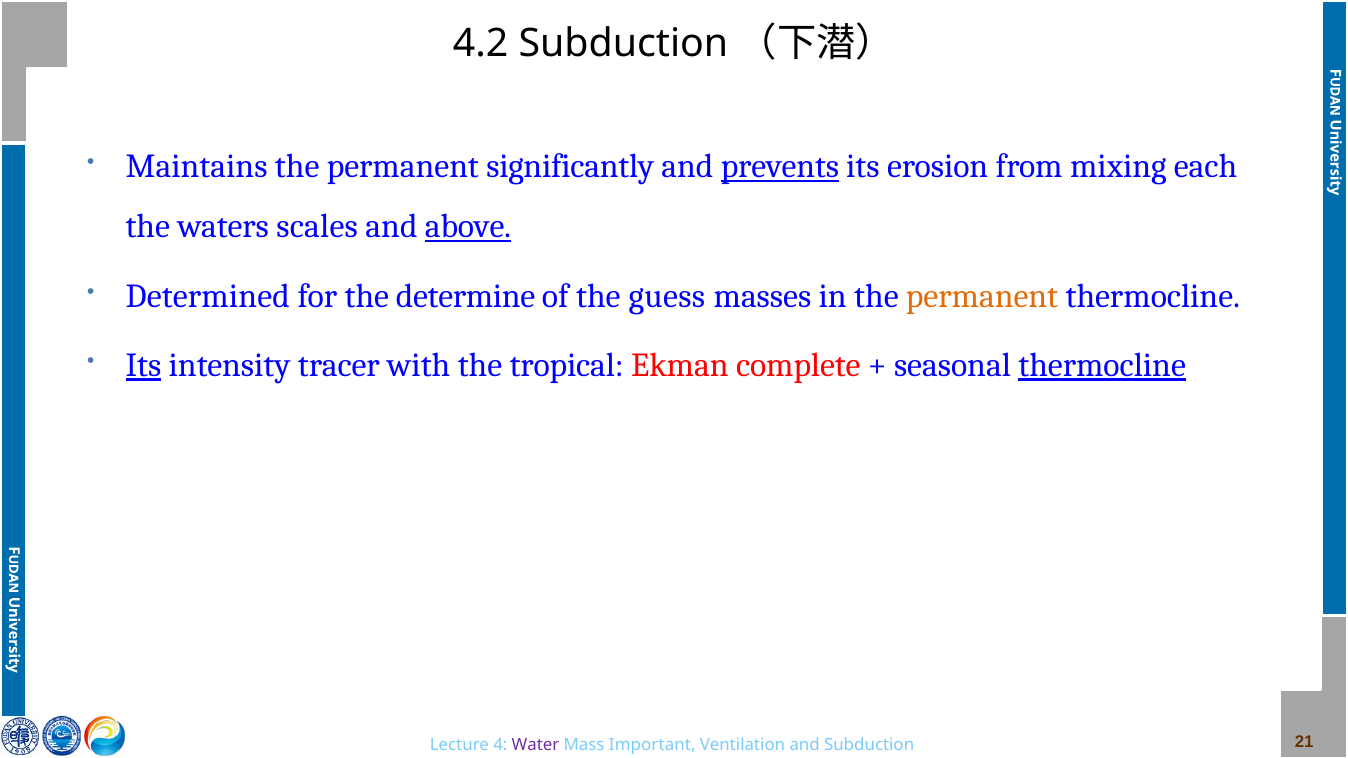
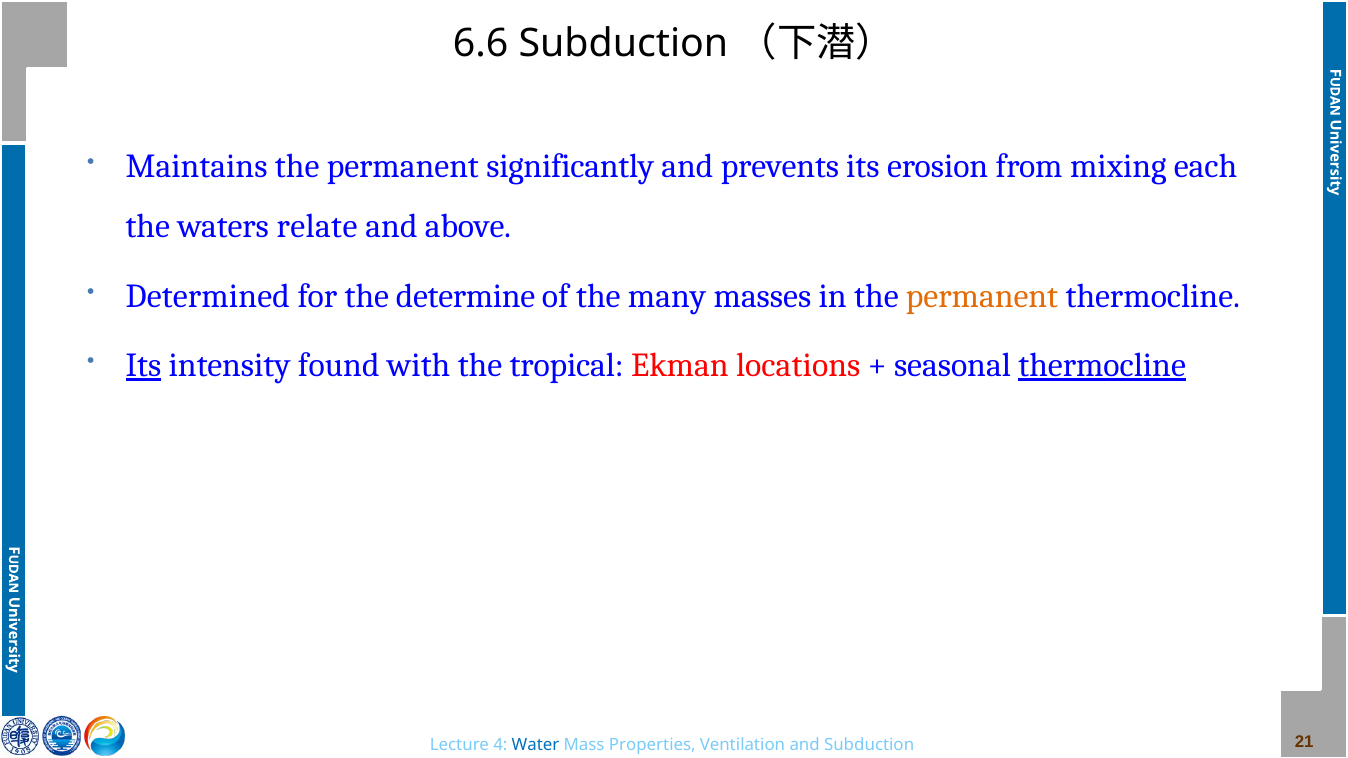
4.2: 4.2 -> 6.6
prevents underline: present -> none
scales: scales -> relate
above underline: present -> none
guess: guess -> many
tracer: tracer -> found
complete: complete -> locations
Water colour: purple -> blue
Important: Important -> Properties
